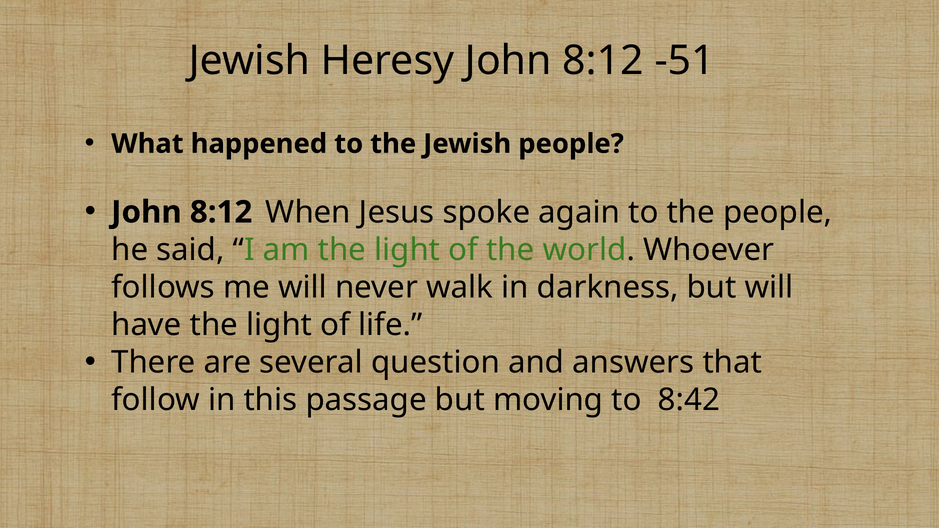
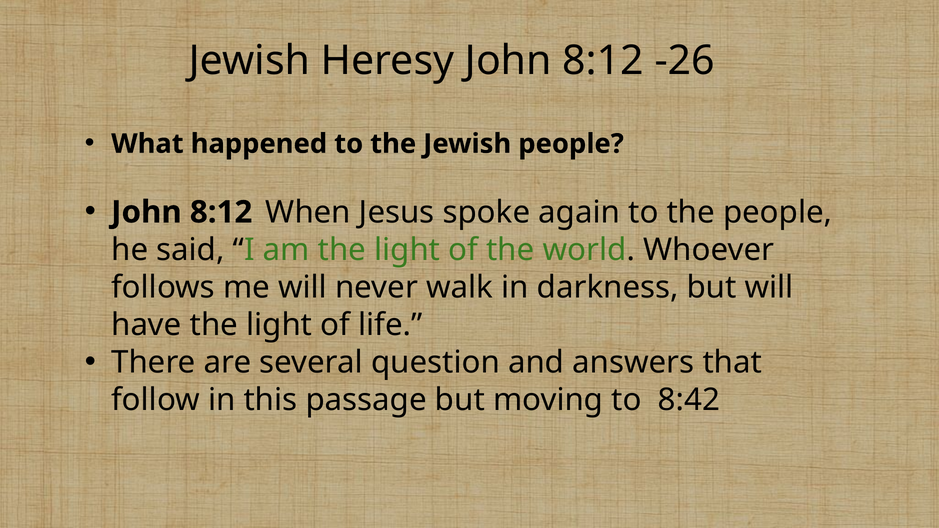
-51: -51 -> -26
